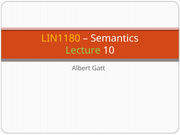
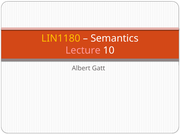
Lecture colour: light green -> pink
